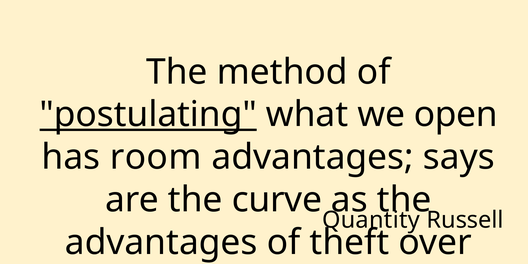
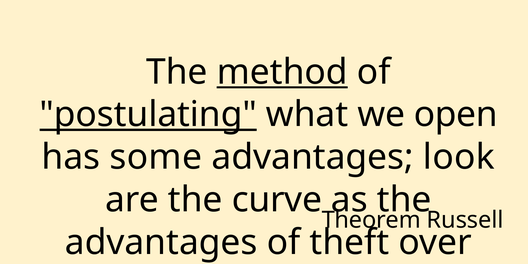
method underline: none -> present
room: room -> some
says: says -> look
Quantity: Quantity -> Theorem
